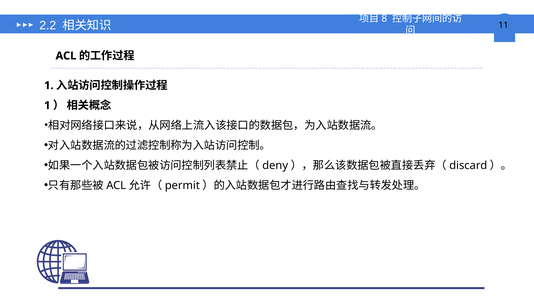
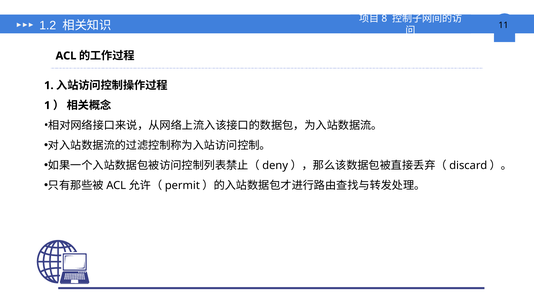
2.2: 2.2 -> 1.2
